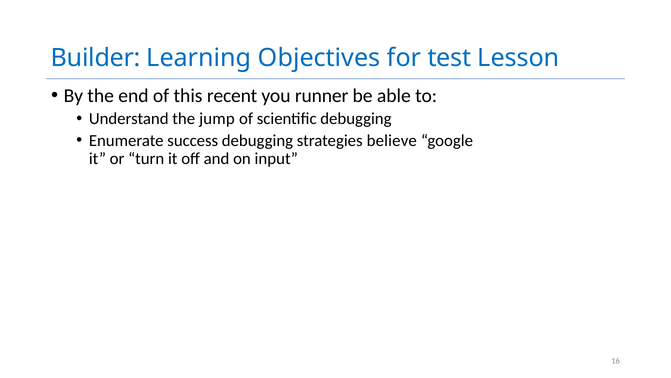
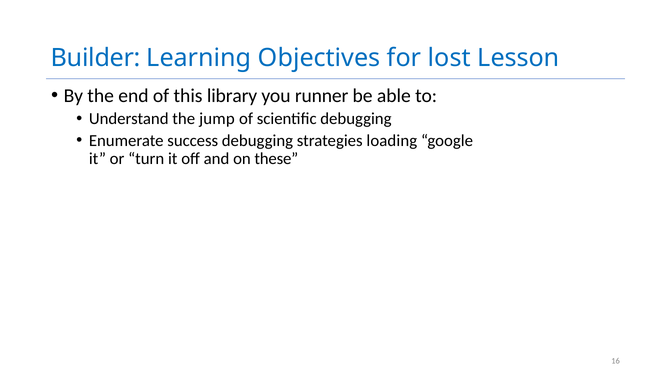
test: test -> lost
recent: recent -> library
believe: believe -> loading
input: input -> these
